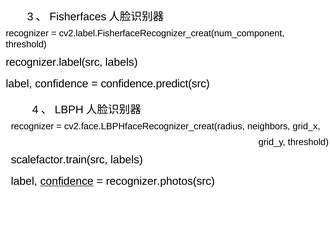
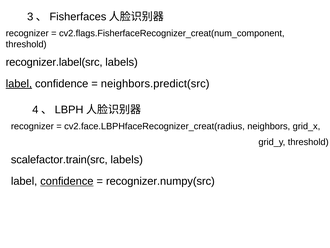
cv2.label.FisherfaceRecognizer_creat(num_component: cv2.label.FisherfaceRecognizer_creat(num_component -> cv2.flags.FisherfaceRecognizer_creat(num_component
label at (19, 83) underline: none -> present
confidence.predict(src: confidence.predict(src -> neighbors.predict(src
recognizer.photos(src: recognizer.photos(src -> recognizer.numpy(src
